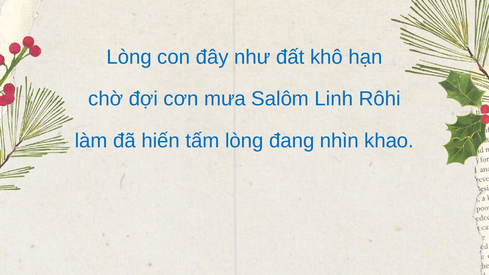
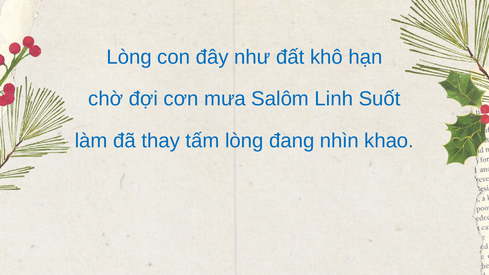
Rôhi: Rôhi -> Suốt
hiến: hiến -> thay
